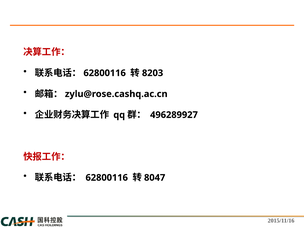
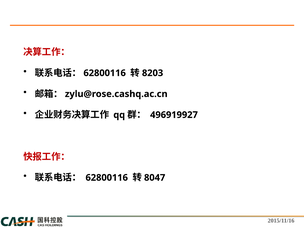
496289927: 496289927 -> 496919927
